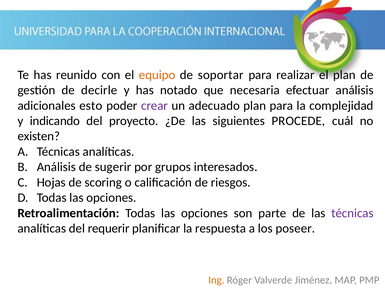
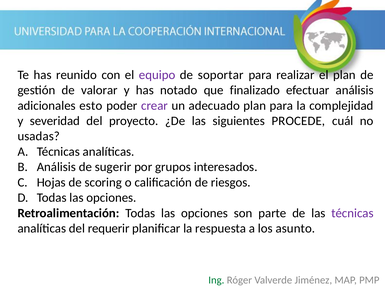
equipo colour: orange -> purple
decirle: decirle -> valorar
necesaria: necesaria -> finalizado
indicando: indicando -> severidad
existen: existen -> usadas
poseer: poseer -> asunto
Ing colour: orange -> green
